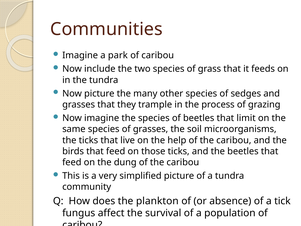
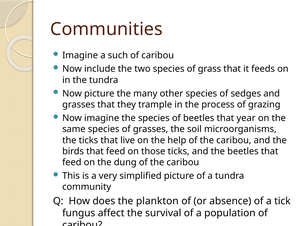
park: park -> such
limit: limit -> year
